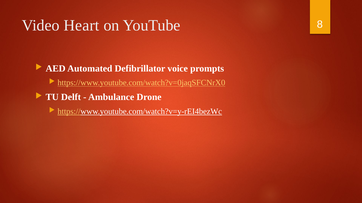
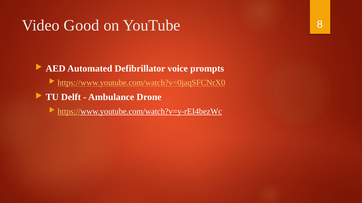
Heart: Heart -> Good
